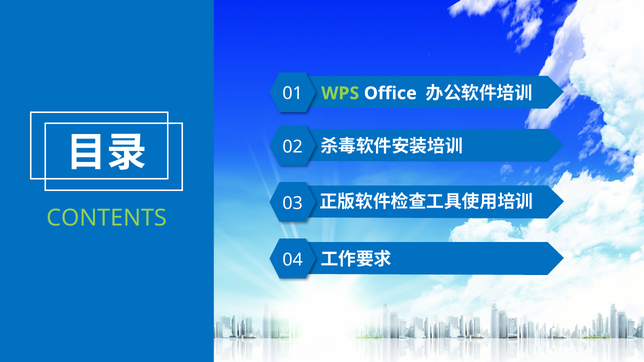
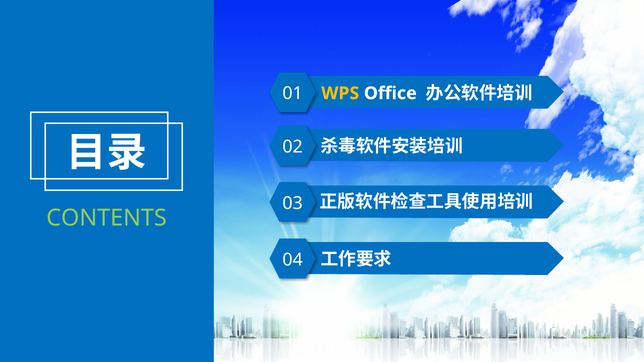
WPS colour: light green -> yellow
